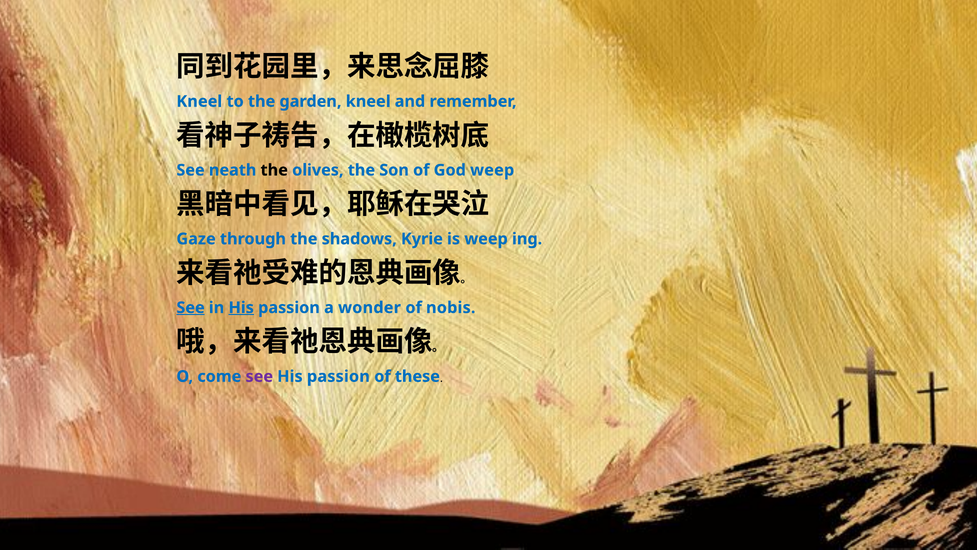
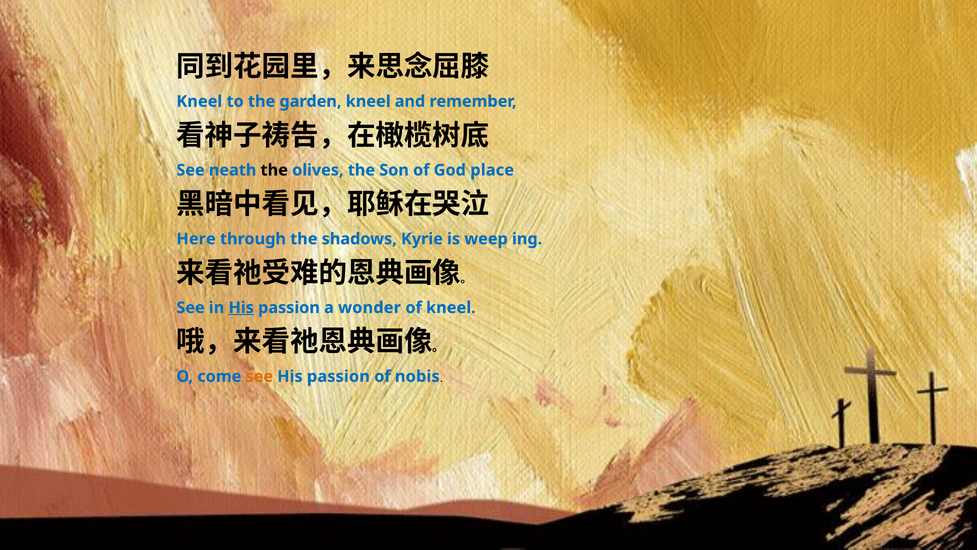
God weep: weep -> place
Gaze: Gaze -> Here
See at (191, 307) underline: present -> none
of nobis: nobis -> kneel
see at (259, 376) colour: purple -> orange
these: these -> nobis
